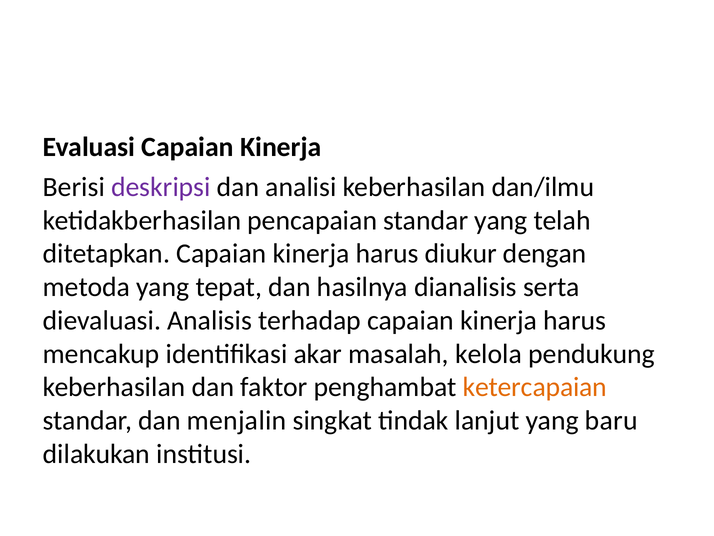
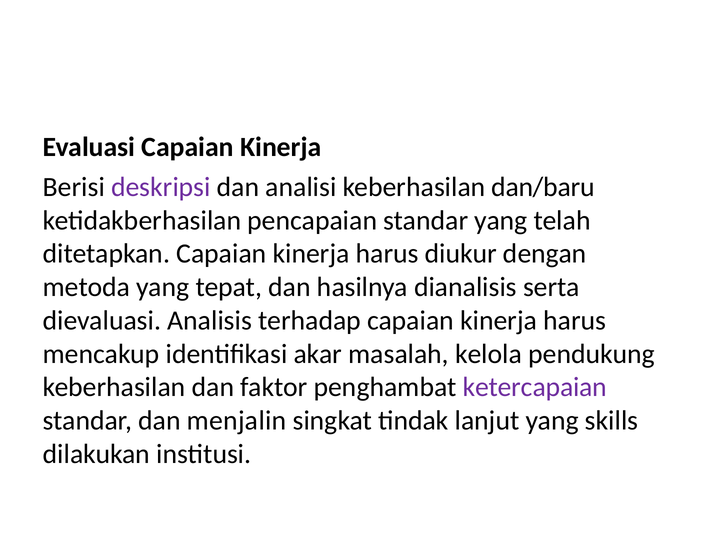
dan/ilmu: dan/ilmu -> dan/baru
ketercapaian colour: orange -> purple
baru: baru -> skills
